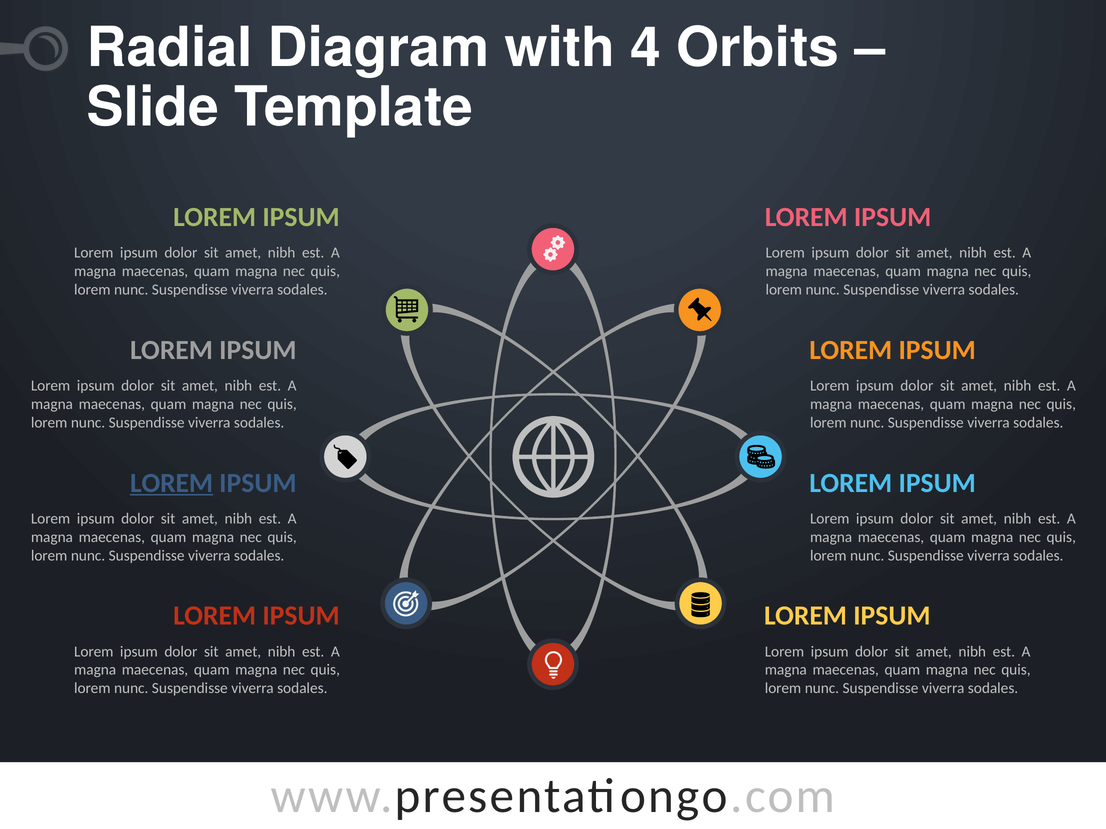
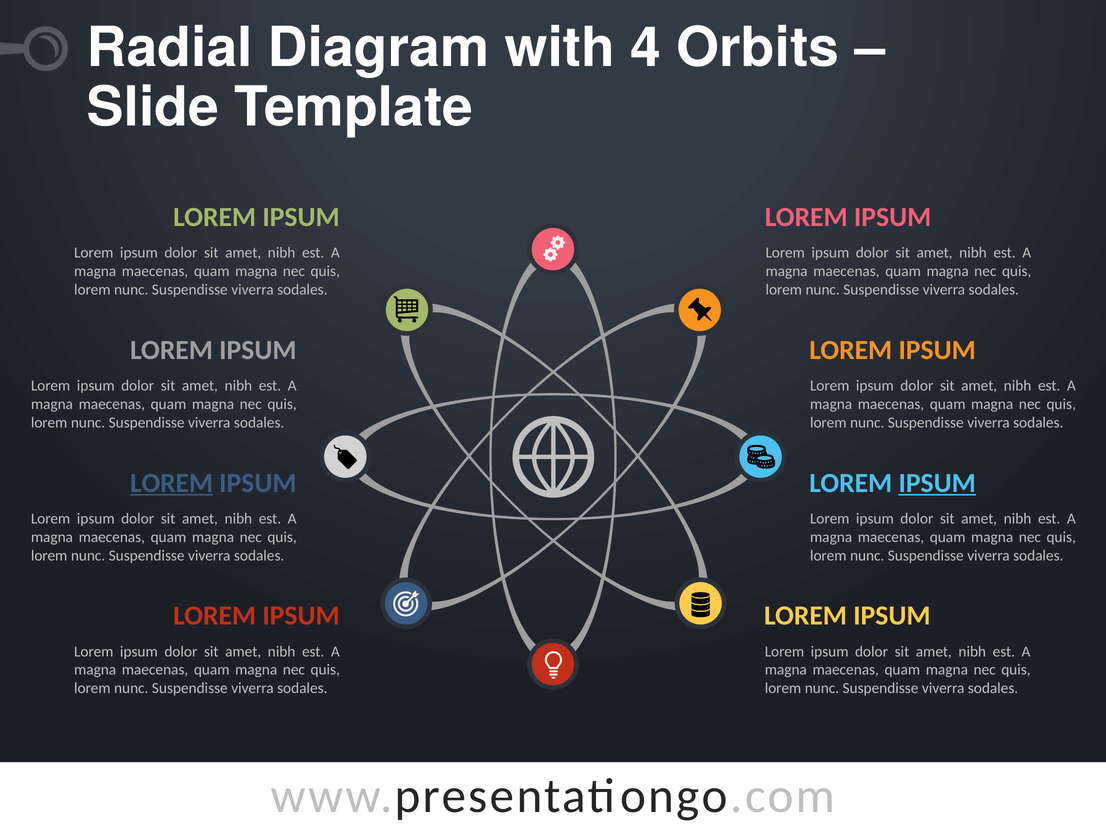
IPSUM at (937, 483) underline: none -> present
